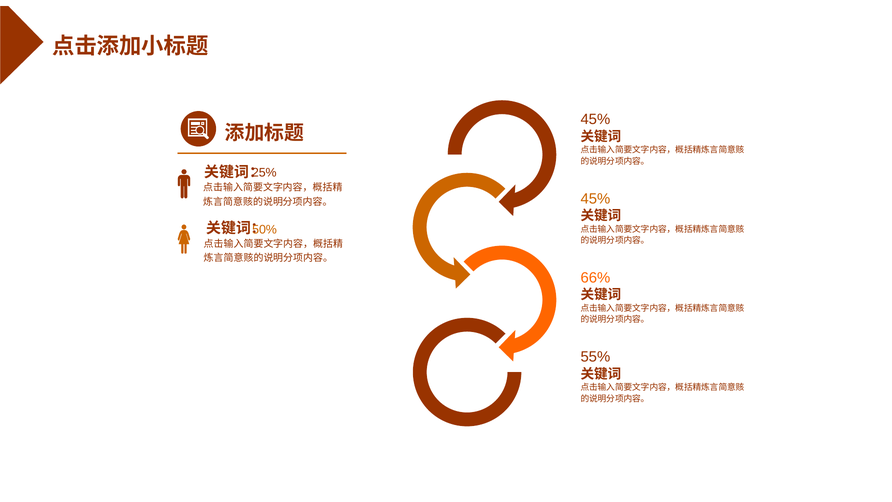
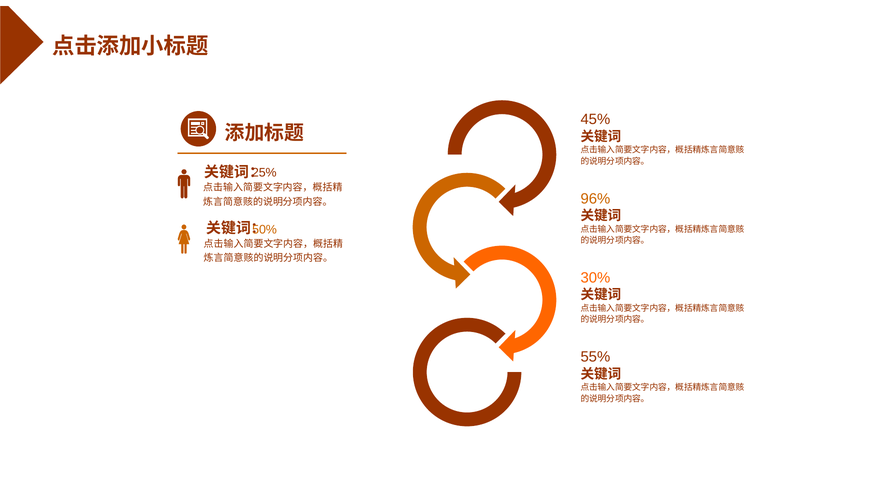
45% at (595, 199): 45% -> 96%
66%: 66% -> 30%
